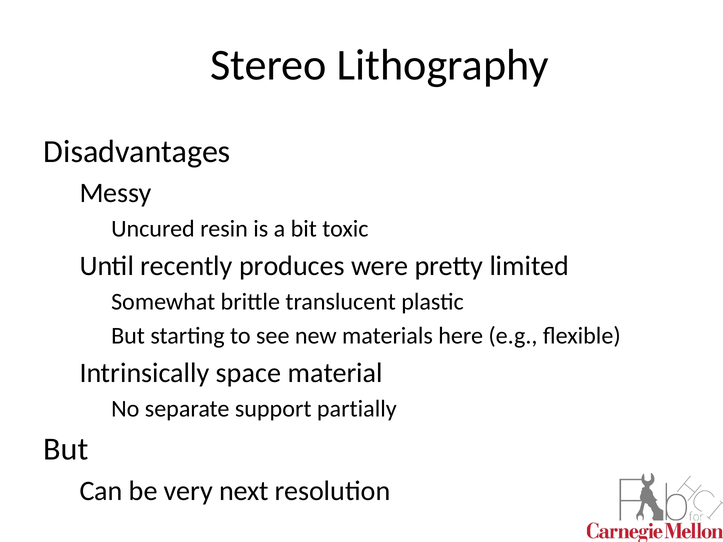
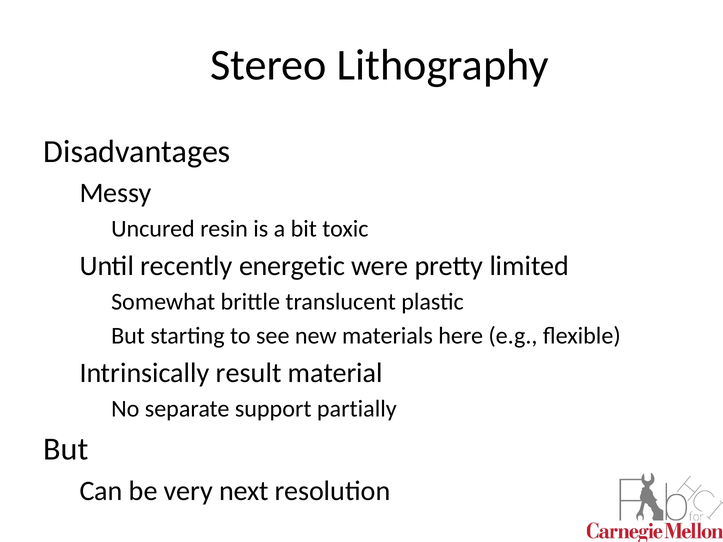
produces: produces -> energetic
space: space -> result
